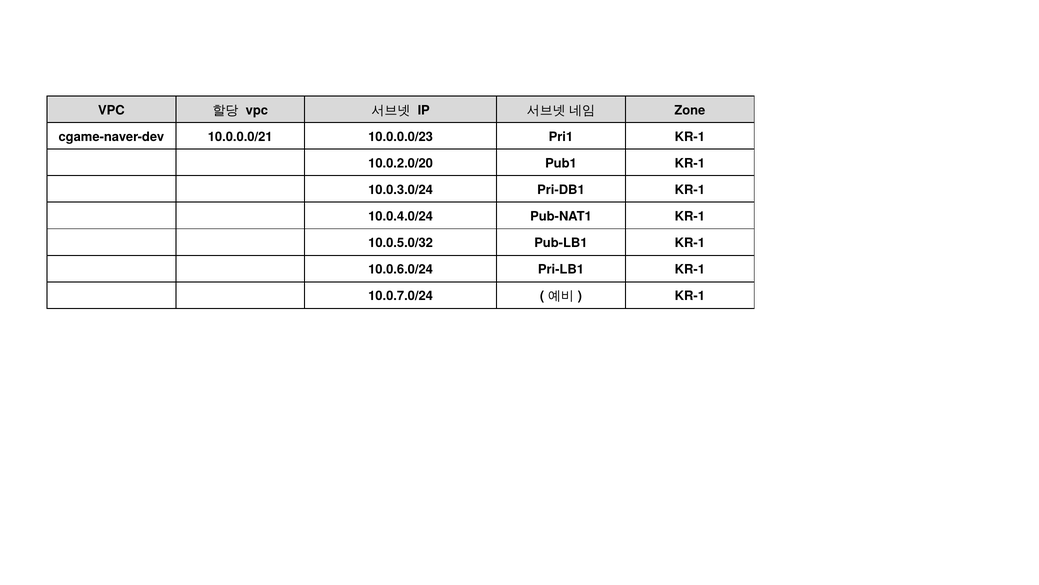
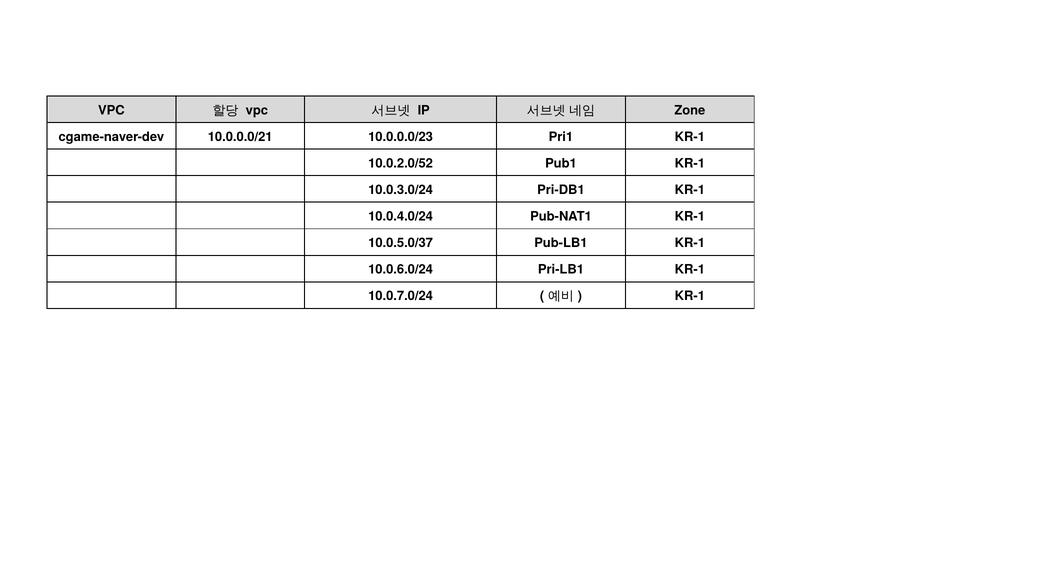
10.0.2.0/20: 10.0.2.0/20 -> 10.0.2.0/52
10.0.5.0/32: 10.0.5.0/32 -> 10.0.5.0/37
